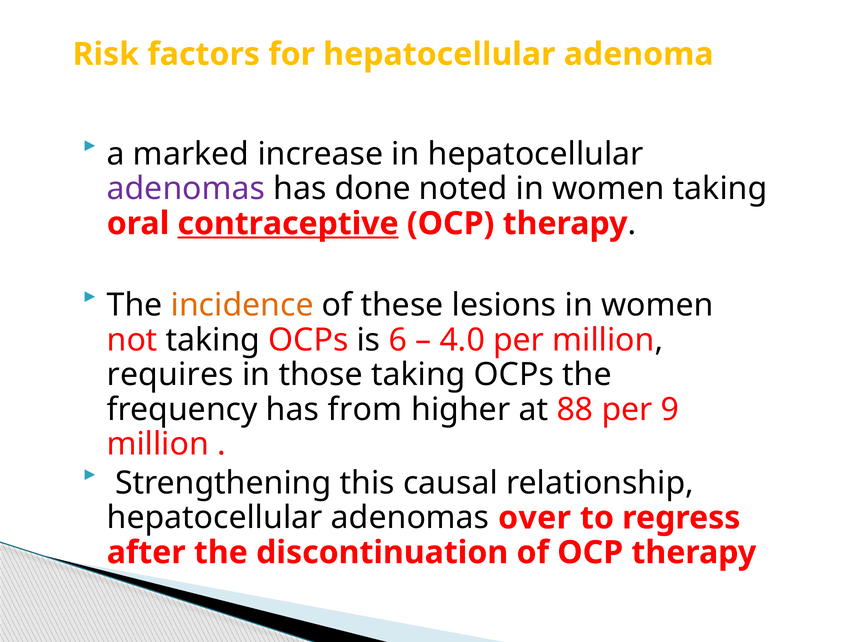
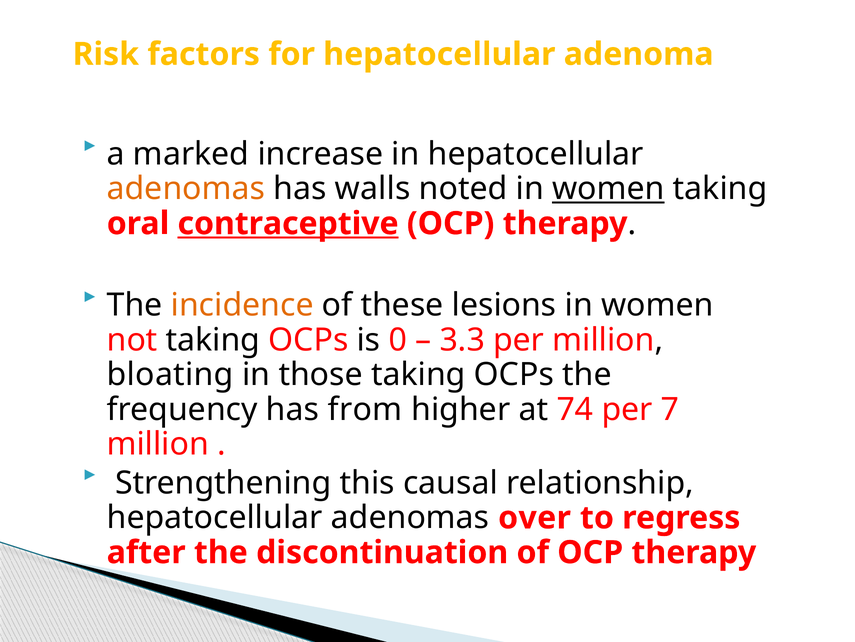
adenomas at (186, 189) colour: purple -> orange
done: done -> walls
women at (608, 189) underline: none -> present
6: 6 -> 0
4.0: 4.0 -> 3.3
requires: requires -> bloating
88: 88 -> 74
9: 9 -> 7
